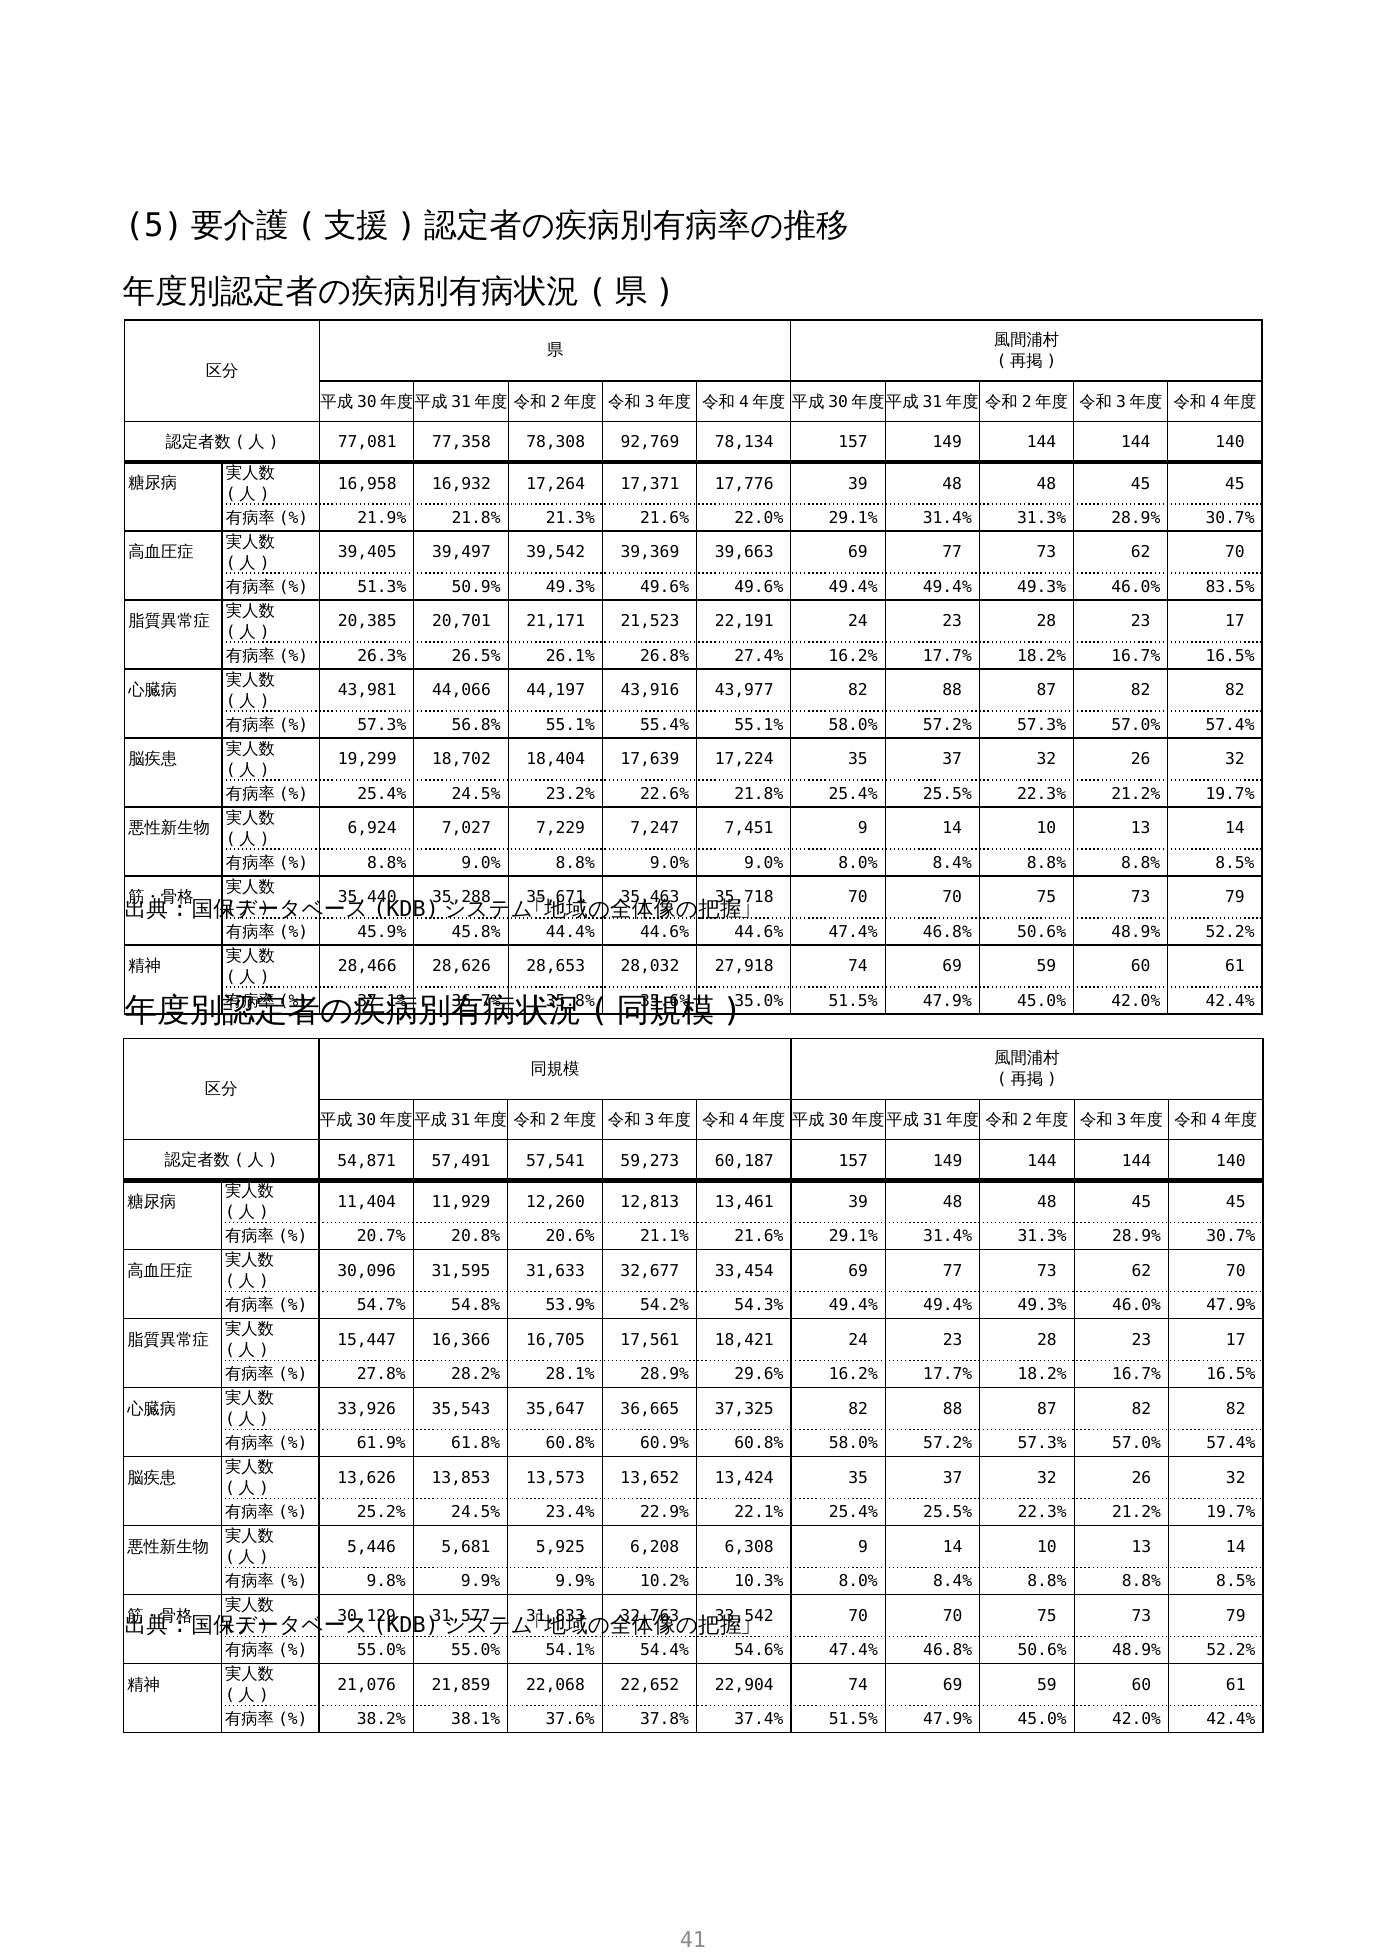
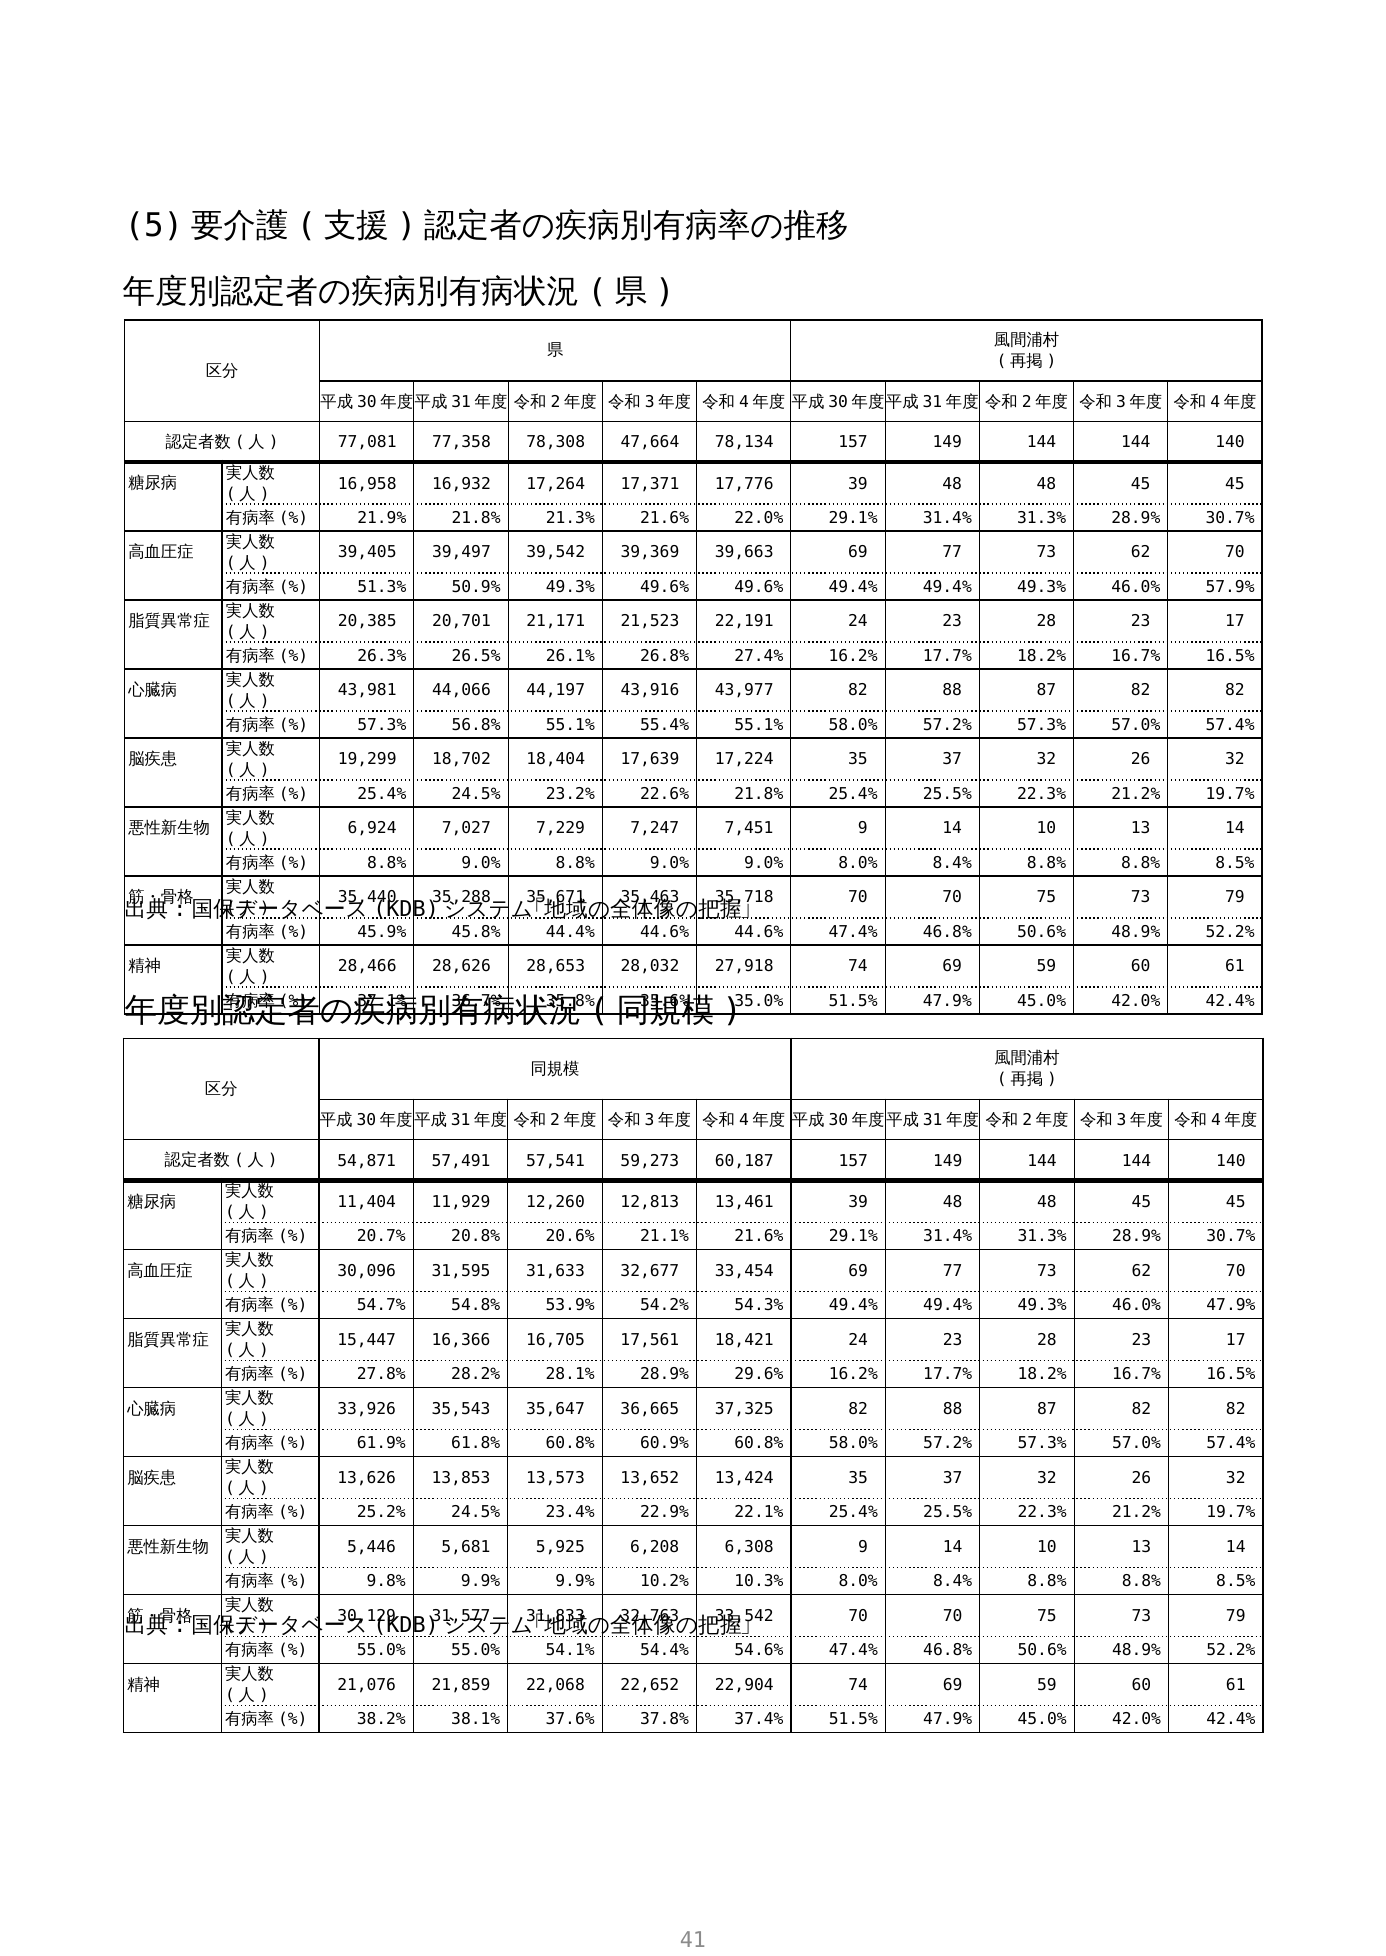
92,769: 92,769 -> 47,664
83.5%: 83.5% -> 57.9%
